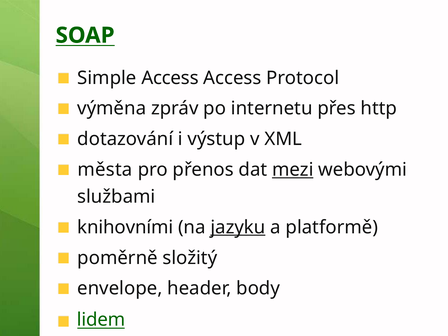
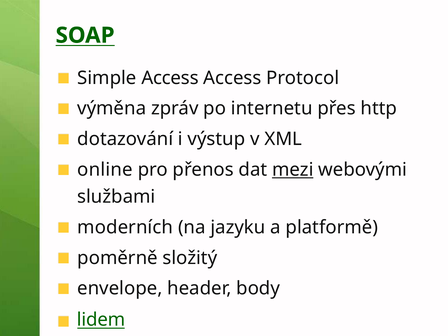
města: města -> online
knihovními: knihovními -> moderních
jazyku underline: present -> none
